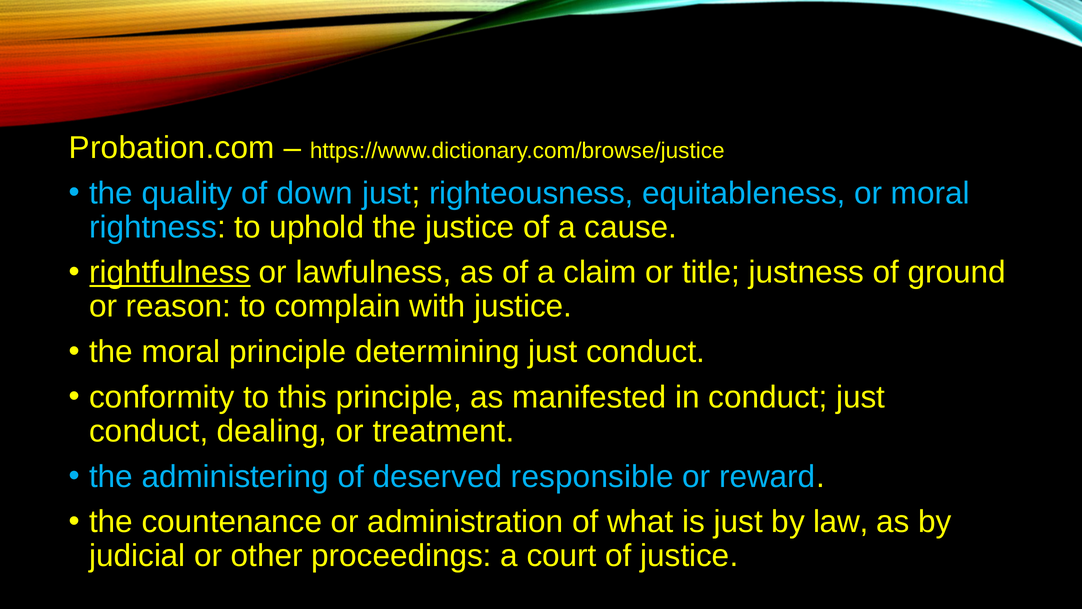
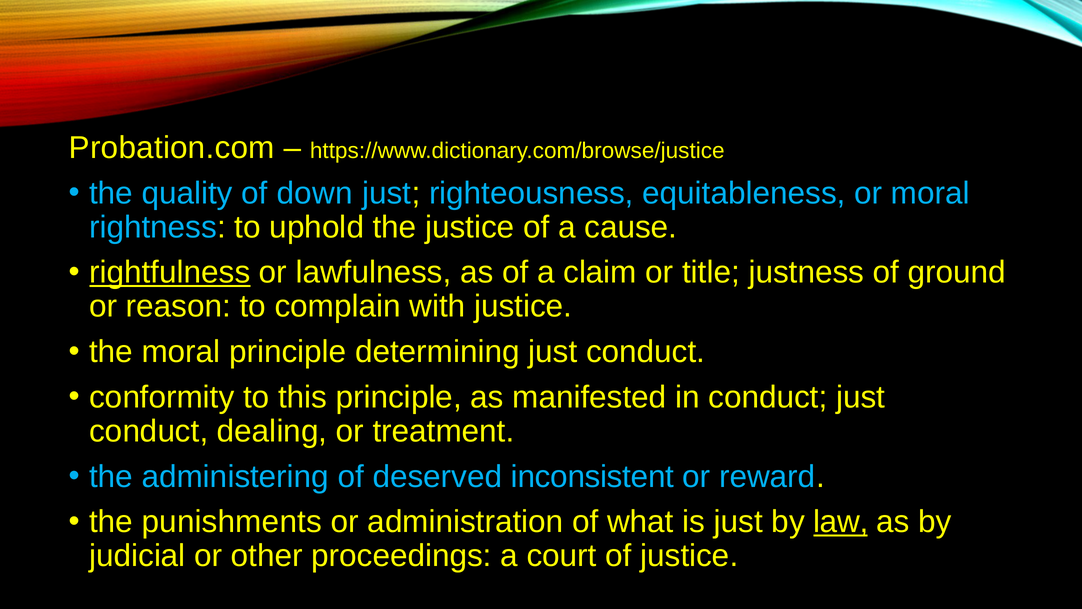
responsible: responsible -> inconsistent
countenance: countenance -> punishments
law underline: none -> present
